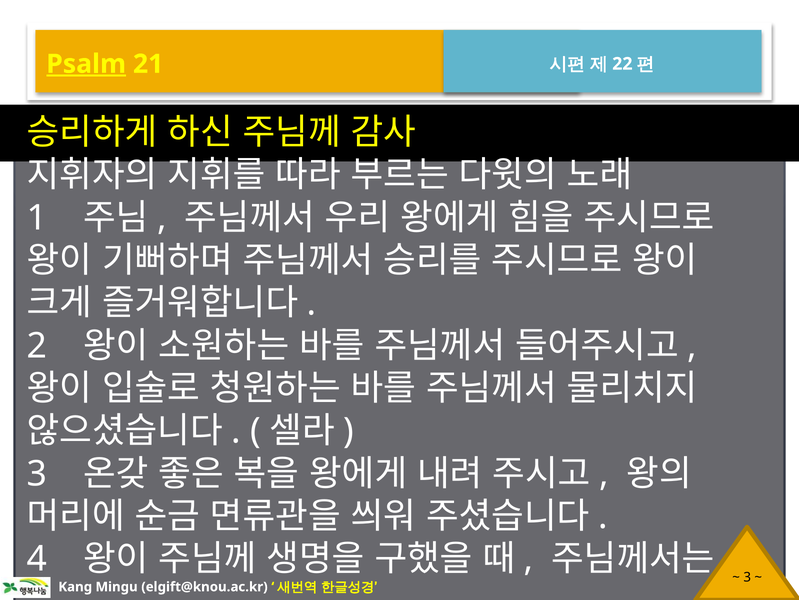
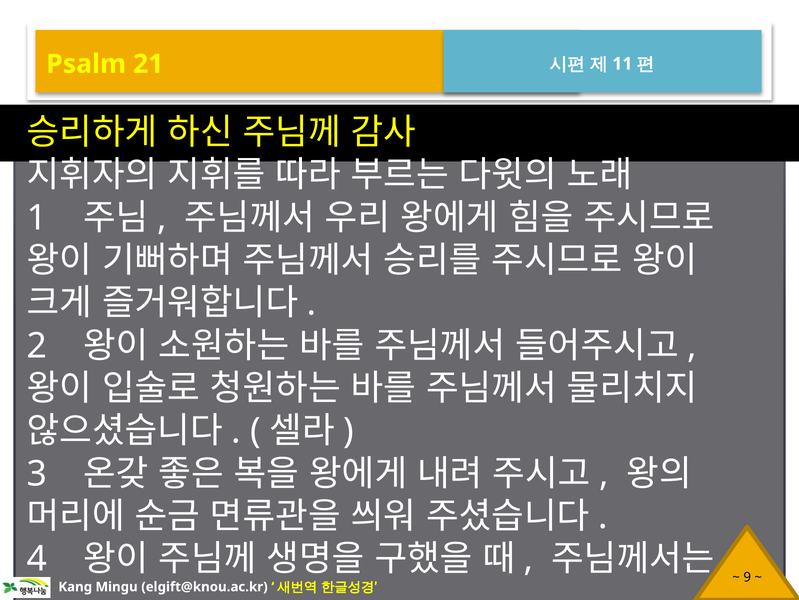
Psalm underline: present -> none
22: 22 -> 11
3 at (747, 577): 3 -> 9
